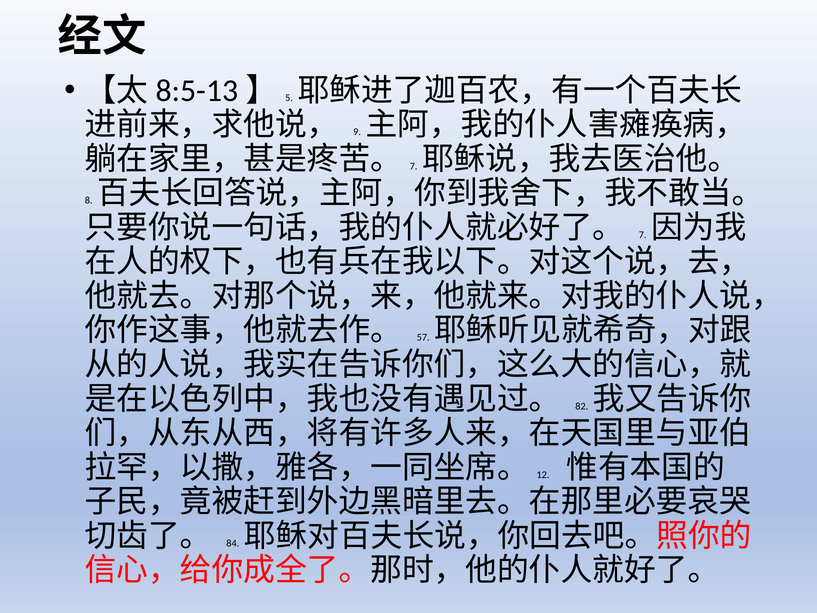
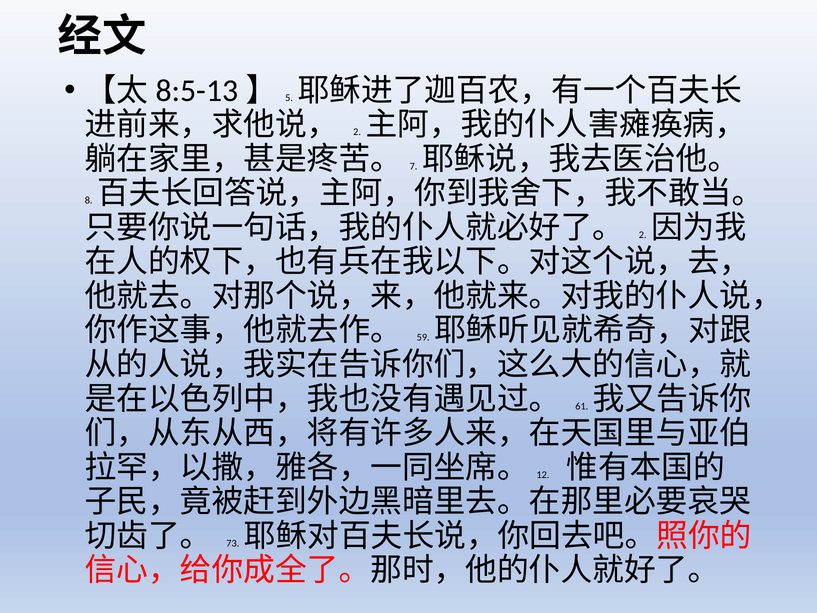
9 at (357, 132): 9 -> 2
7 at (643, 235): 7 -> 2
57: 57 -> 59
82: 82 -> 61
84: 84 -> 73
